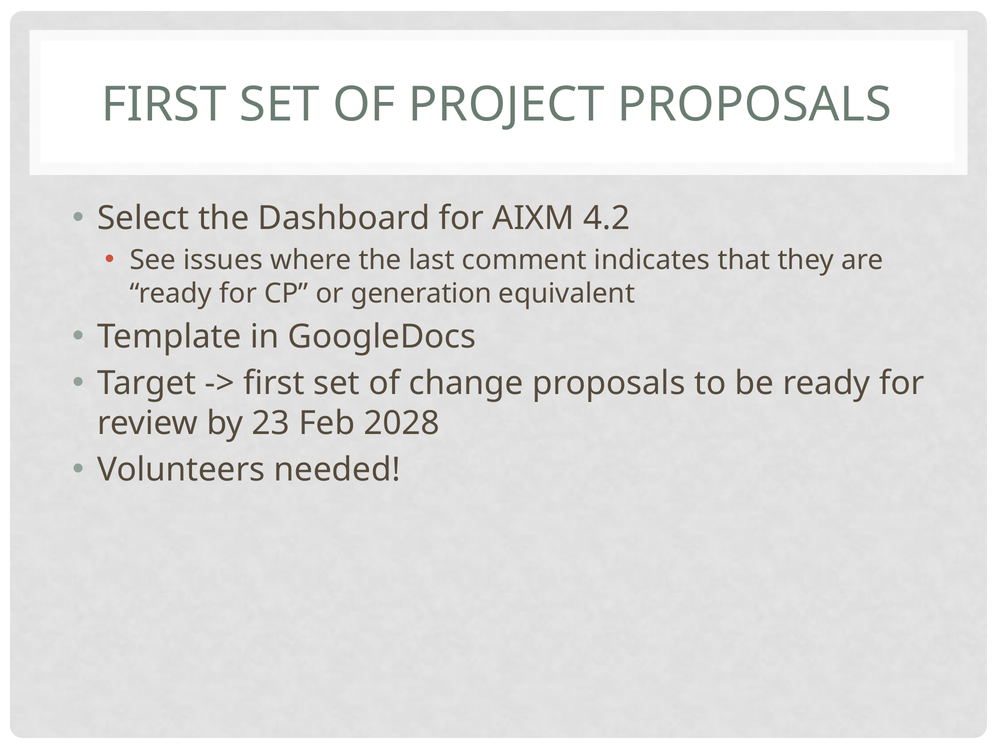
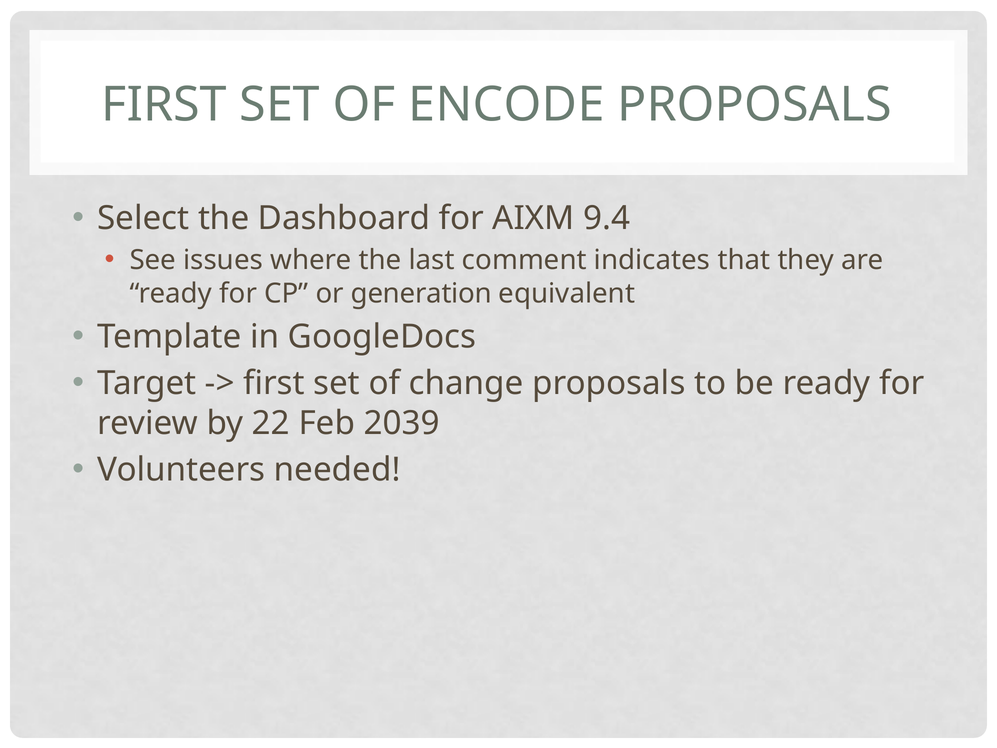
PROJECT: PROJECT -> ENCODE
4.2: 4.2 -> 9.4
23: 23 -> 22
2028: 2028 -> 2039
